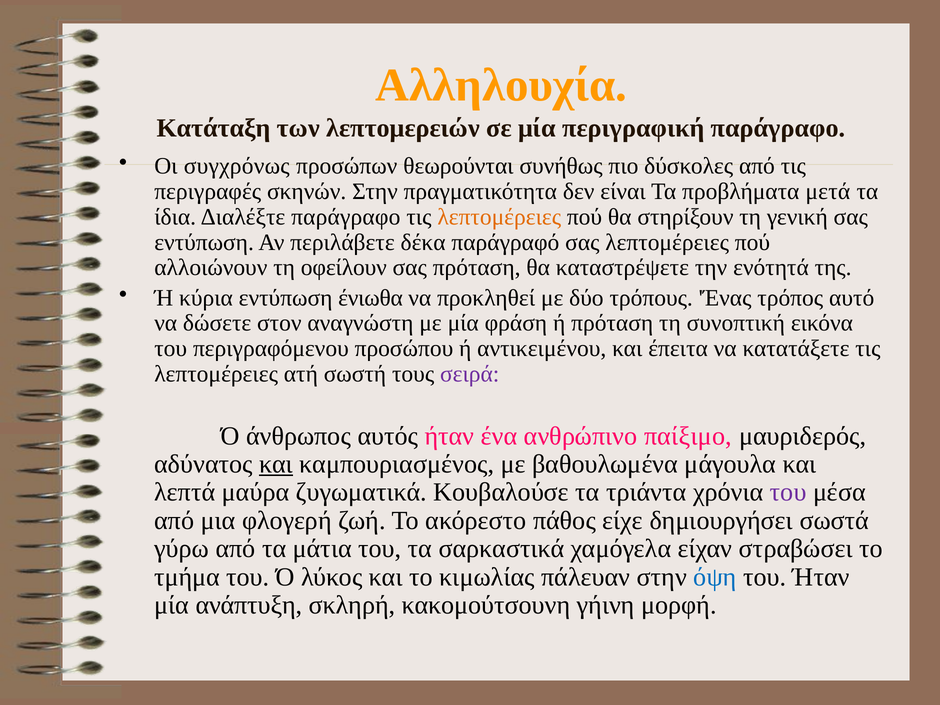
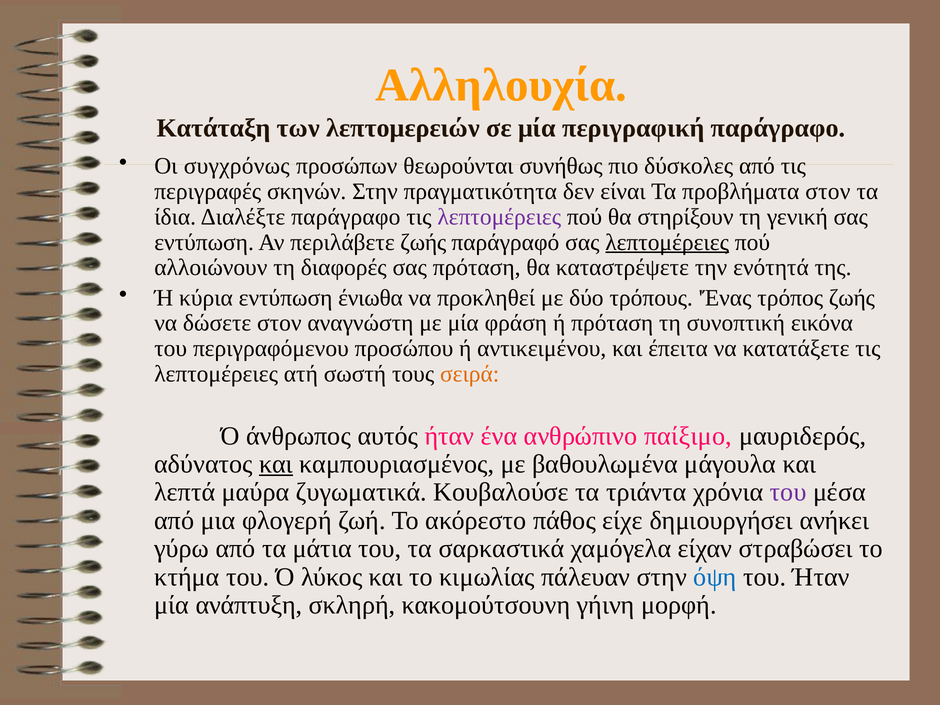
προβλήματα μετά: μετά -> στον
λεπτομέρειες at (499, 217) colour: orange -> purple
περιλάβετε δέκα: δέκα -> ζωής
λεπτομέρειες at (667, 242) underline: none -> present
οφείλουν: οφείλουν -> διαφορές
τρόπος αυτό: αυτό -> ζωής
σειρά colour: purple -> orange
σωστά: σωστά -> ανήκει
τμήμα: τμήμα -> κτήμα
